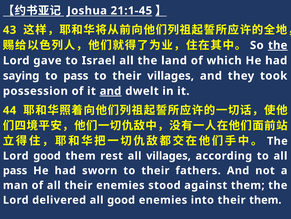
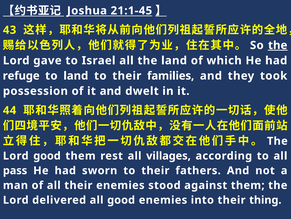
saying: saying -> refuge
to pass: pass -> land
their villages: villages -> families
and at (110, 91) underline: present -> none
their them: them -> thing
